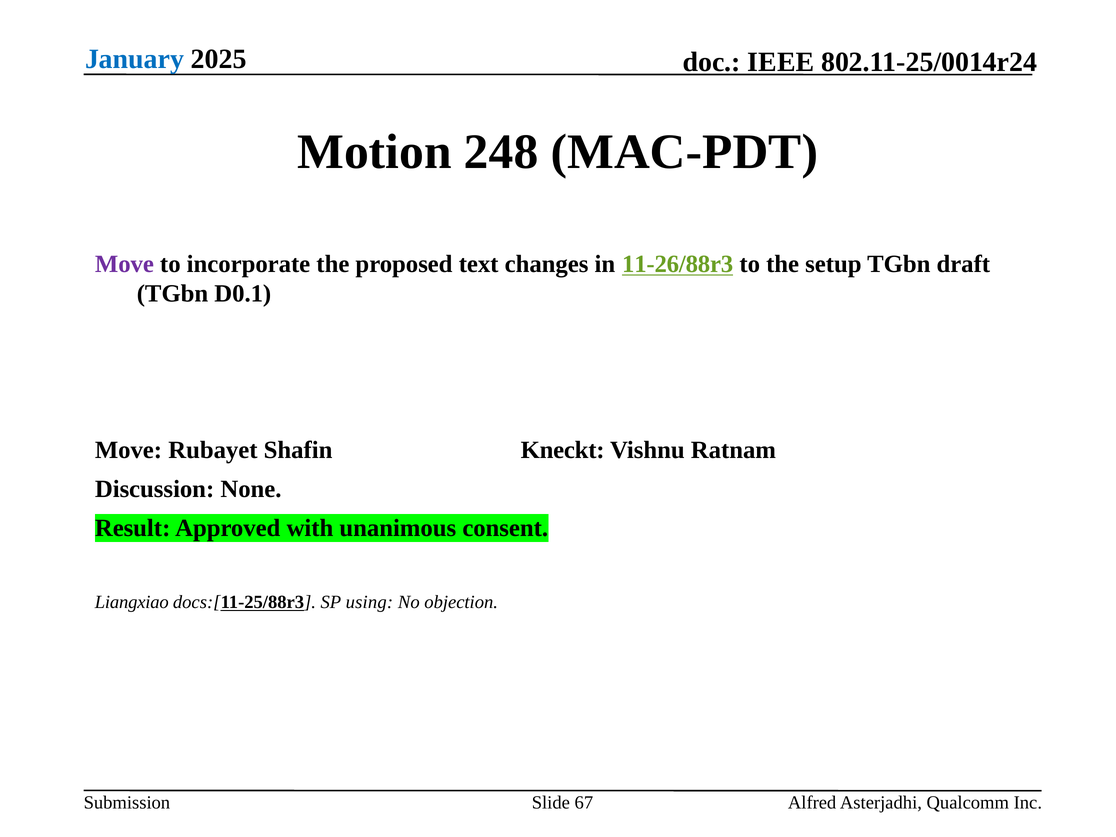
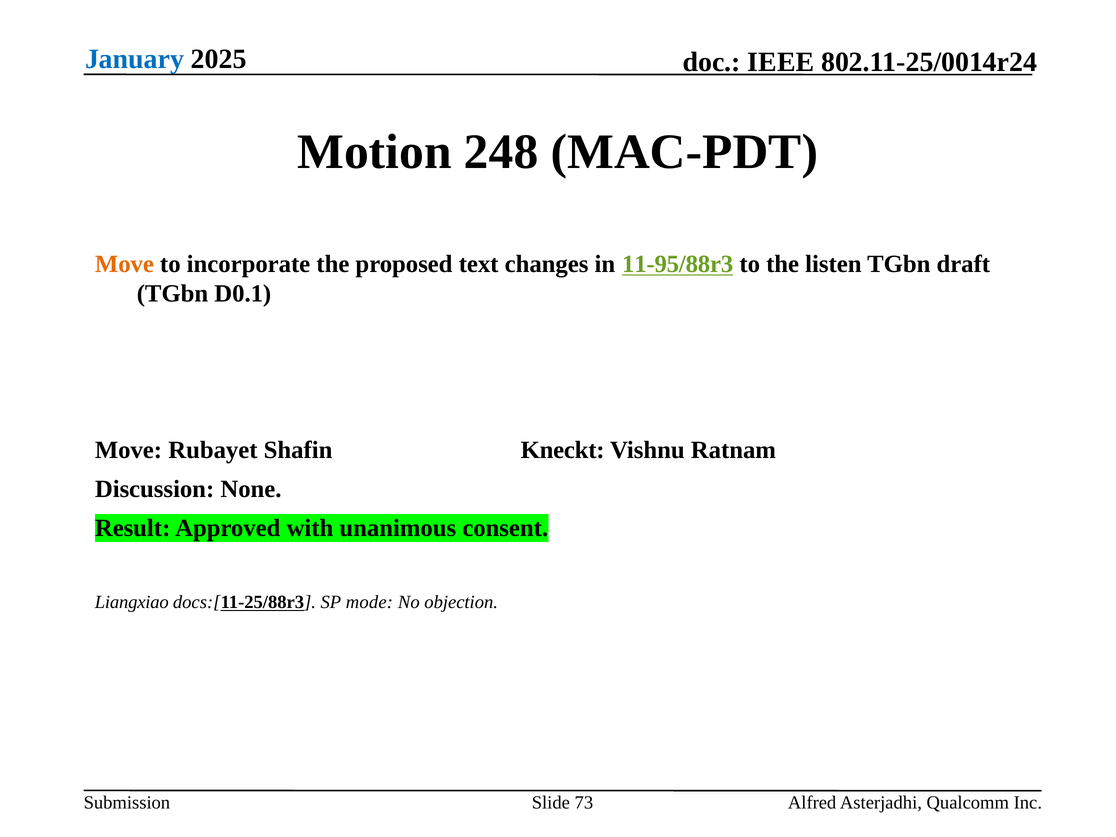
Move at (124, 264) colour: purple -> orange
11-26/88r3: 11-26/88r3 -> 11-95/88r3
setup: setup -> listen
using: using -> mode
67: 67 -> 73
